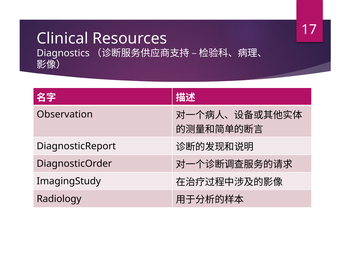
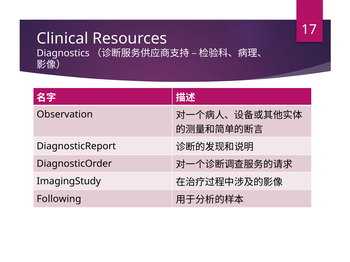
Radiology: Radiology -> Following
